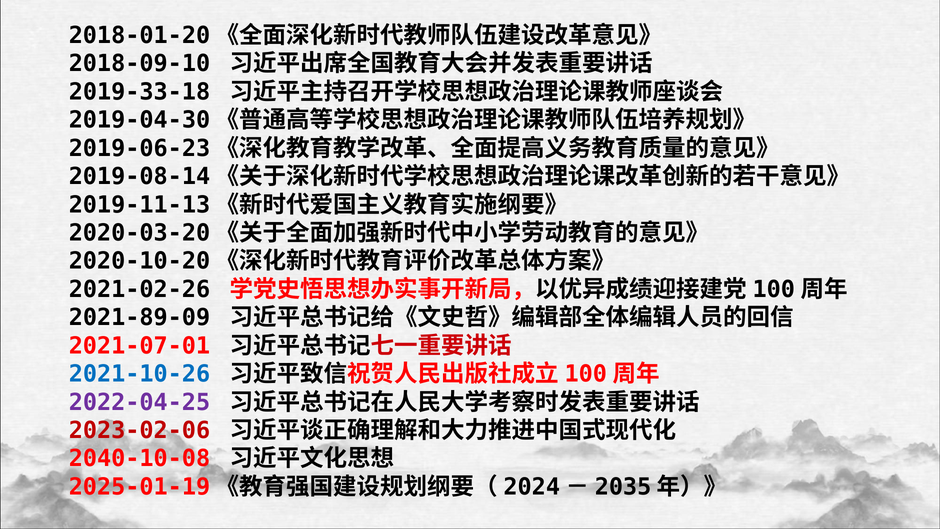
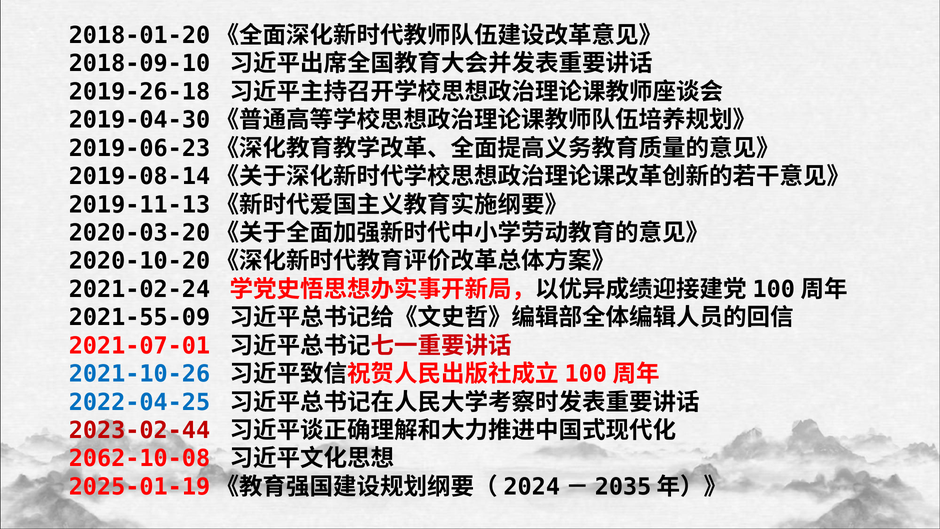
2019-33-18: 2019-33-18 -> 2019-26-18
2021-02-26: 2021-02-26 -> 2021-02-24
2021-89-09: 2021-89-09 -> 2021-55-09
2022-04-25 colour: purple -> blue
2023-02-06: 2023-02-06 -> 2023-02-44
2040-10-08: 2040-10-08 -> 2062-10-08
